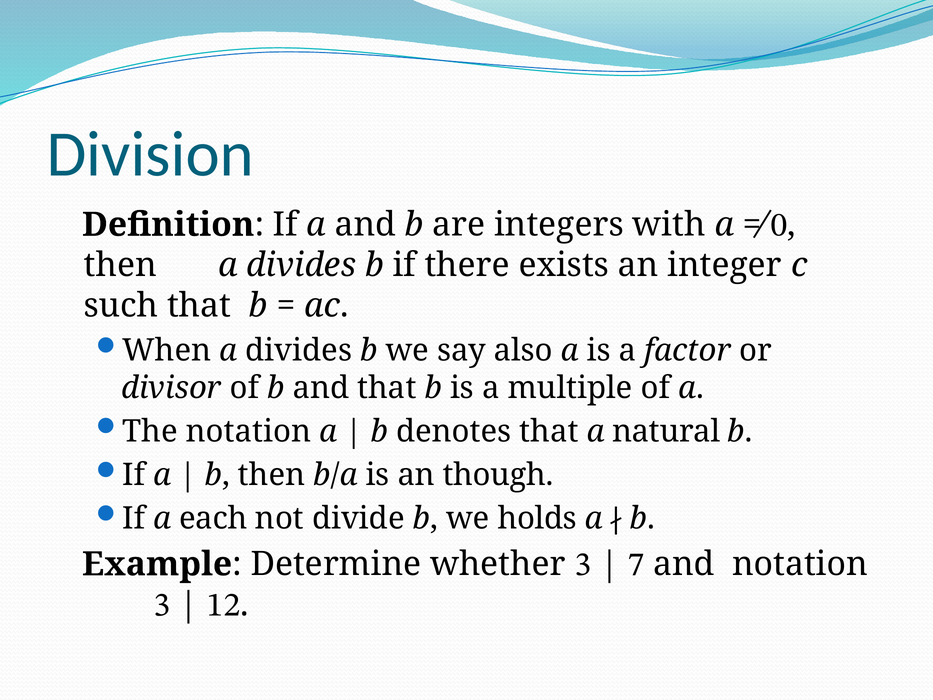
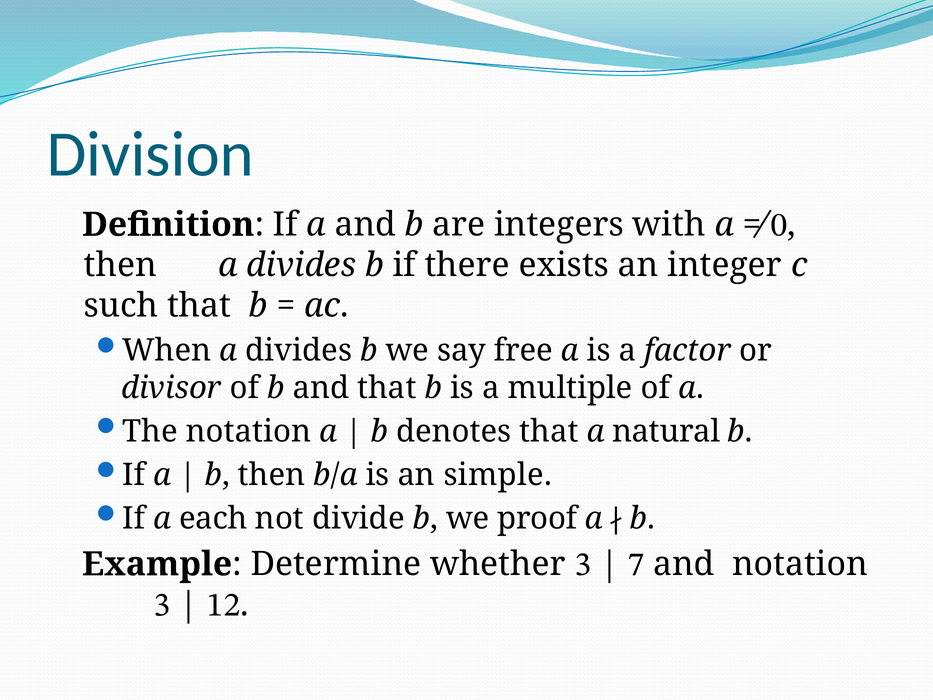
also: also -> free
though: though -> simple
holds: holds -> proof
